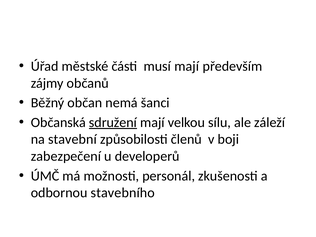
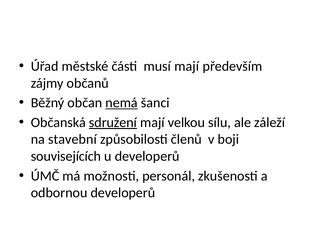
nemá underline: none -> present
zabezpečení: zabezpečení -> souvisejících
odbornou stavebního: stavebního -> developerů
